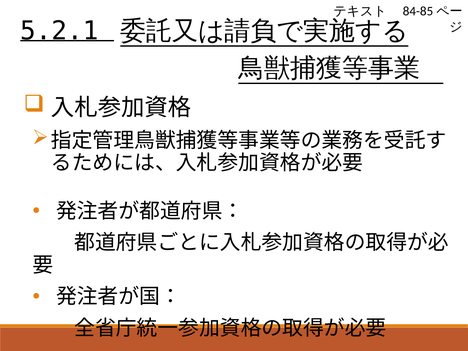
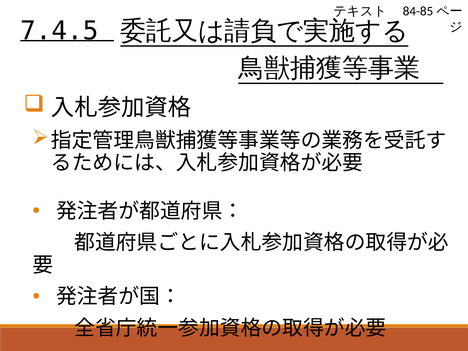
5.2.1: 5.2.1 -> 7.4.5
